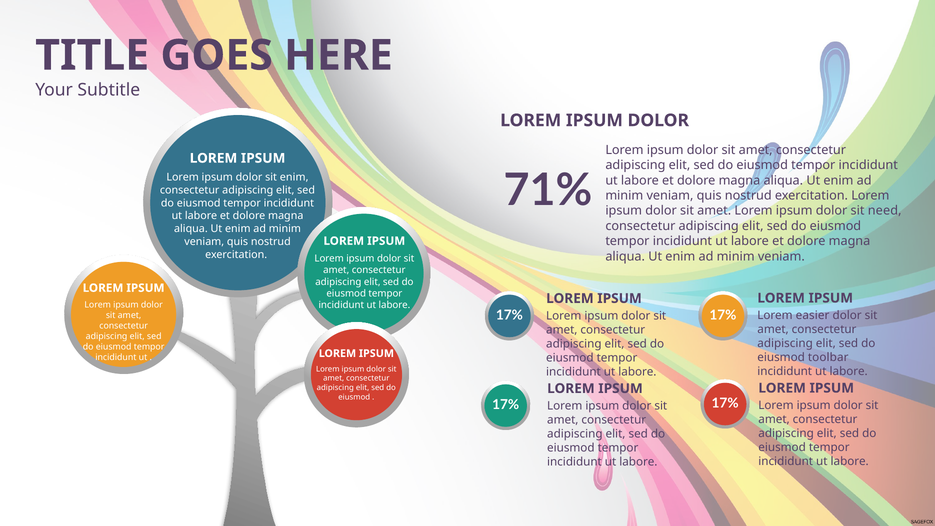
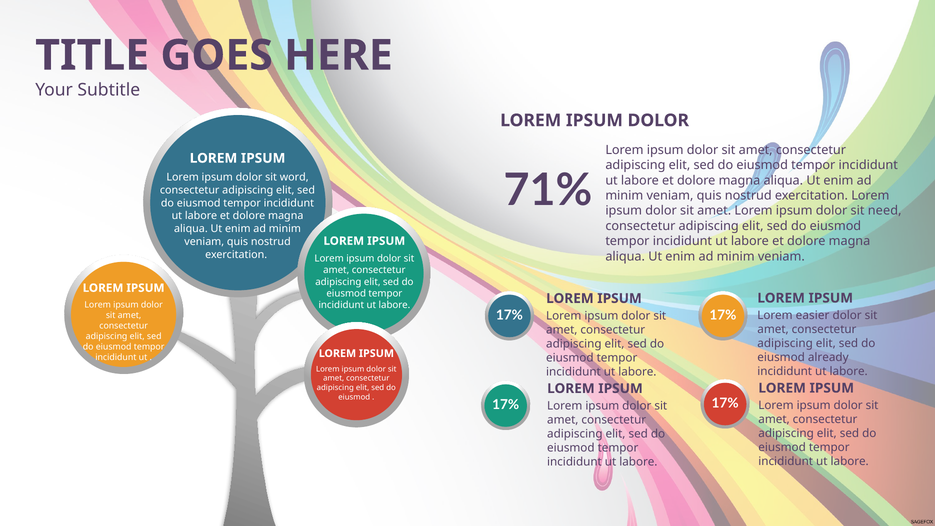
sit enim: enim -> word
toolbar: toolbar -> already
